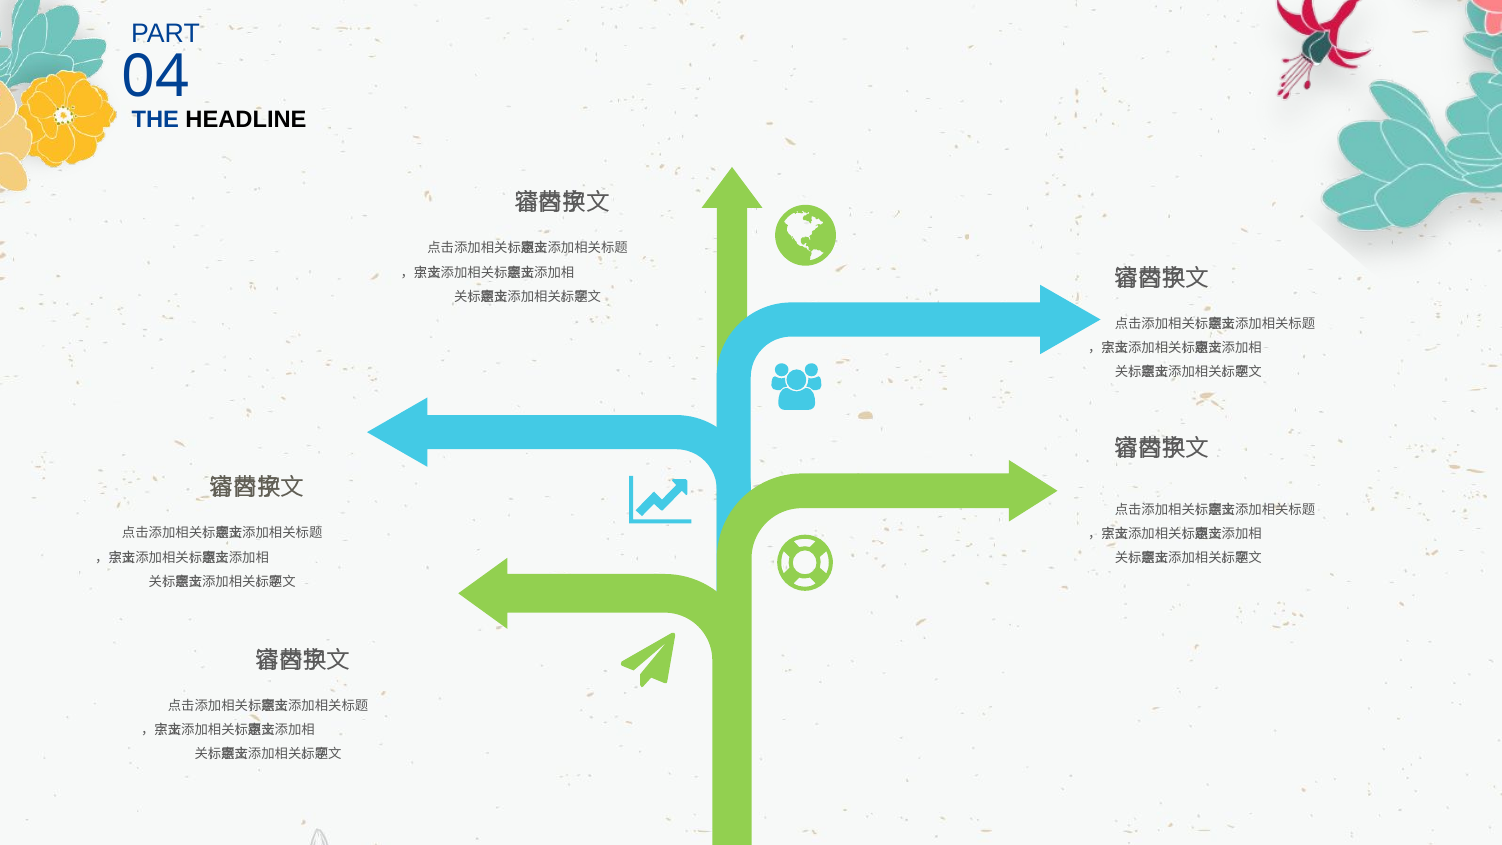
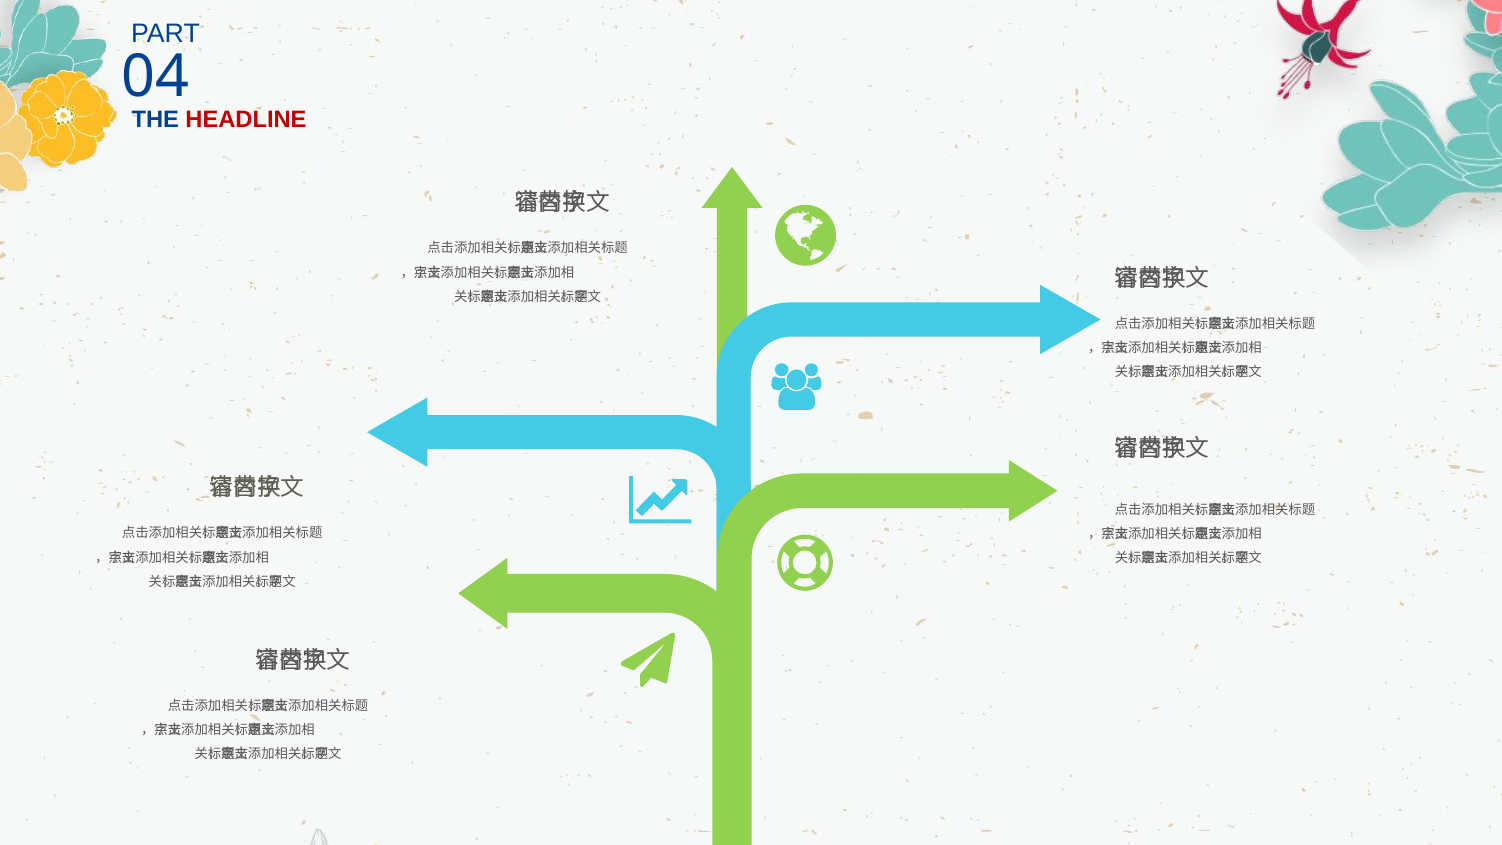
HEADLINE colour: black -> red
